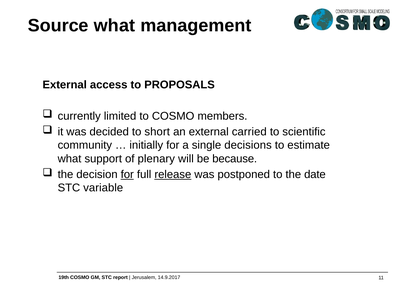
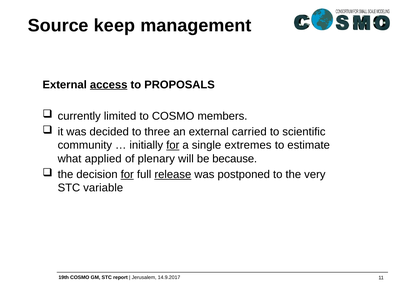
Source what: what -> keep
access underline: none -> present
short: short -> three
for at (173, 145) underline: none -> present
decisions: decisions -> extremes
support: support -> applied
date: date -> very
